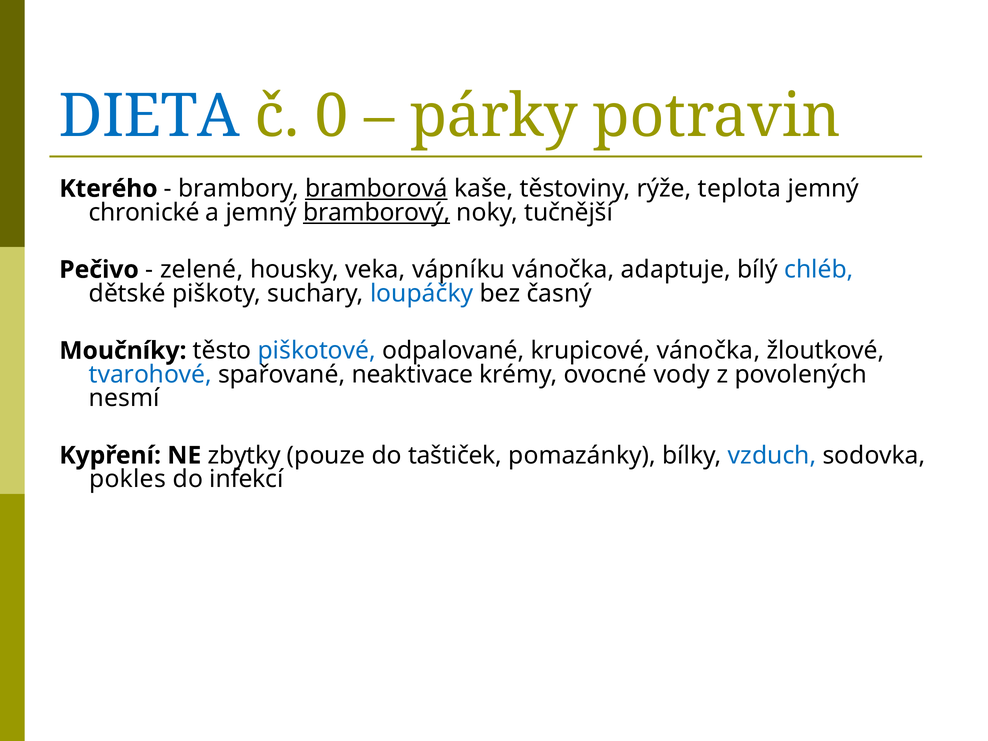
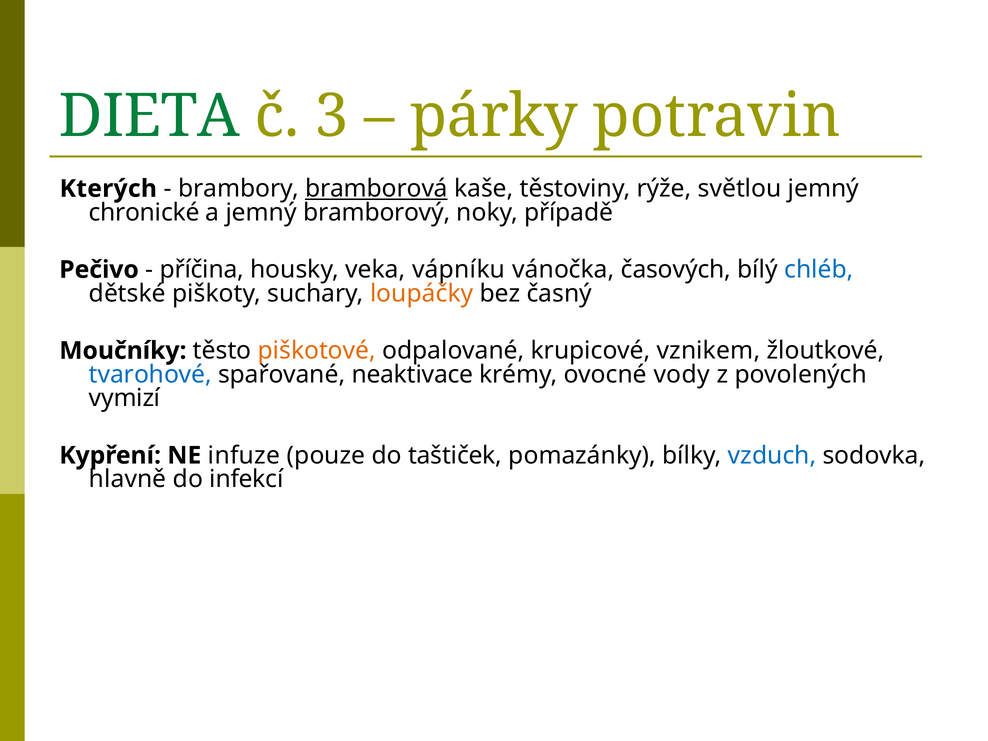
DIETA colour: blue -> green
0: 0 -> 3
Kterého: Kterého -> Kterých
teplota: teplota -> světlou
bramborový underline: present -> none
tučnější: tučnější -> případě
zelené: zelené -> příčina
adaptuje: adaptuje -> časových
loupáčky colour: blue -> orange
piškotové colour: blue -> orange
krupicové vánočka: vánočka -> vznikem
nesmí: nesmí -> vymizí
zbytky: zbytky -> infuze
pokles: pokles -> hlavně
